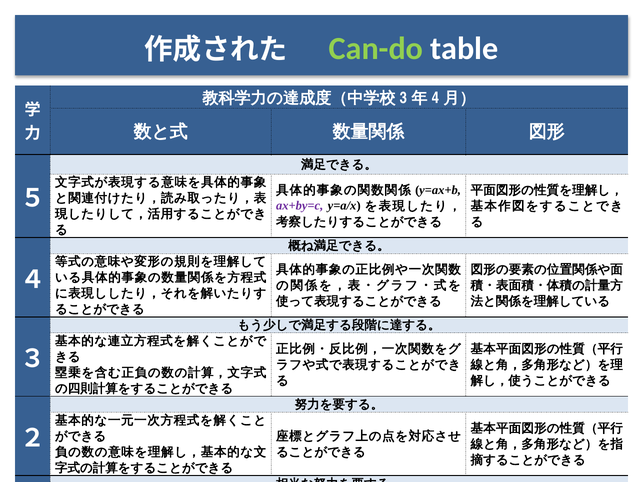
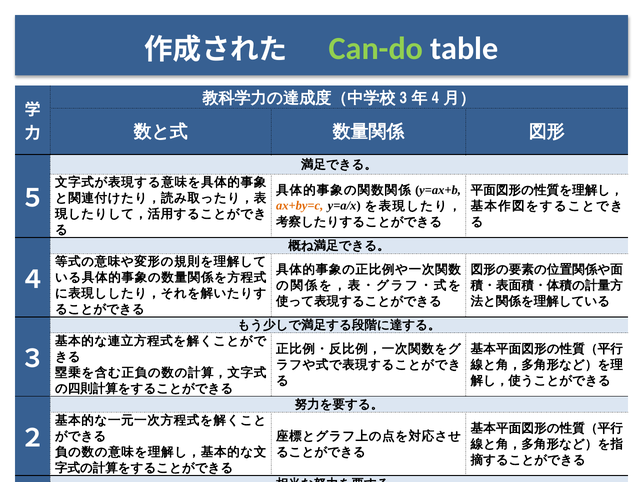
ax+by=c colour: purple -> orange
